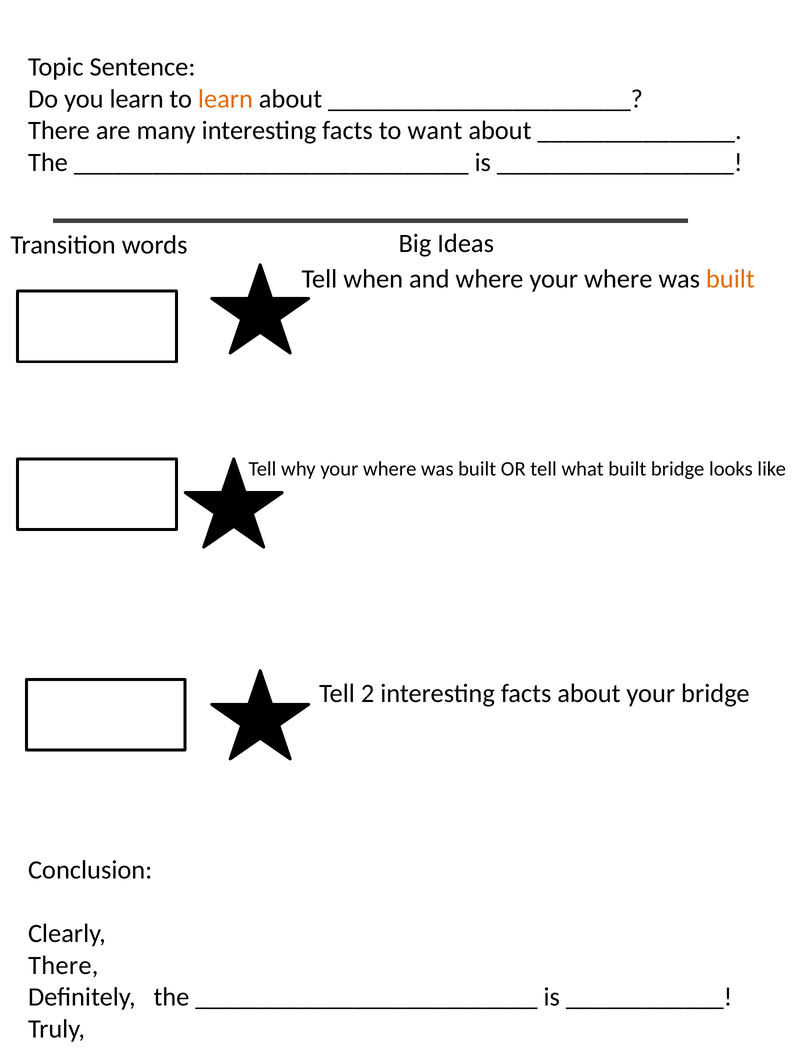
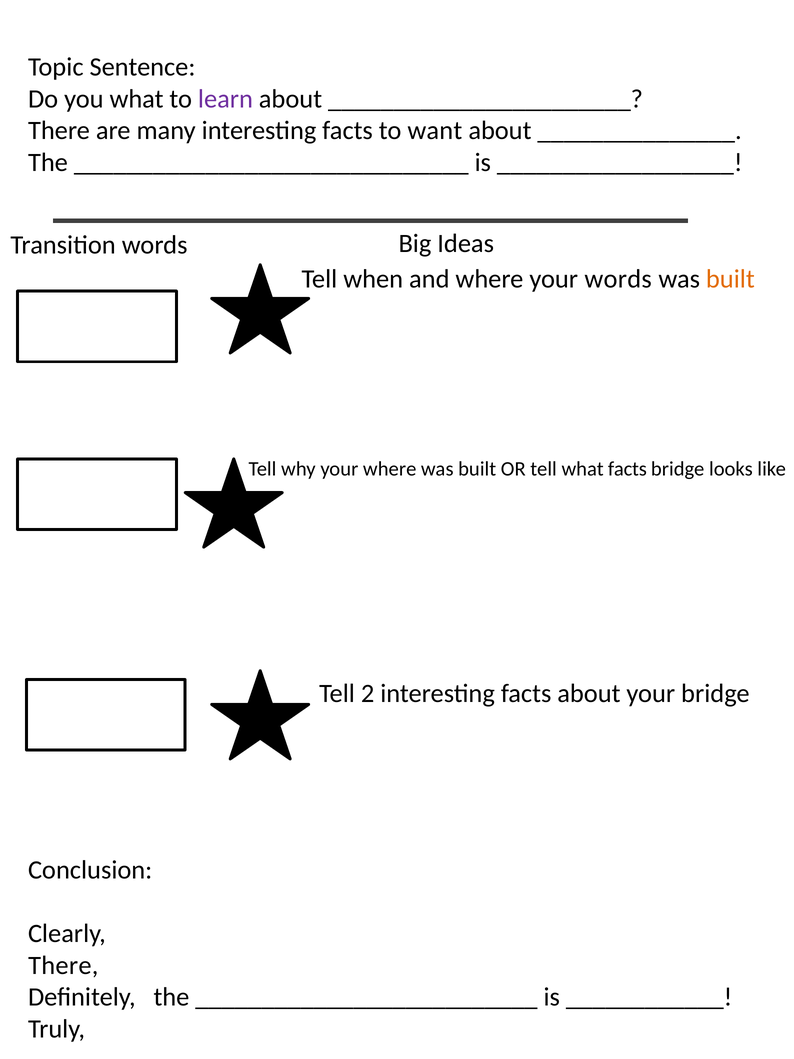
you learn: learn -> what
learn at (225, 99) colour: orange -> purple
where your where: where -> words
what built: built -> facts
